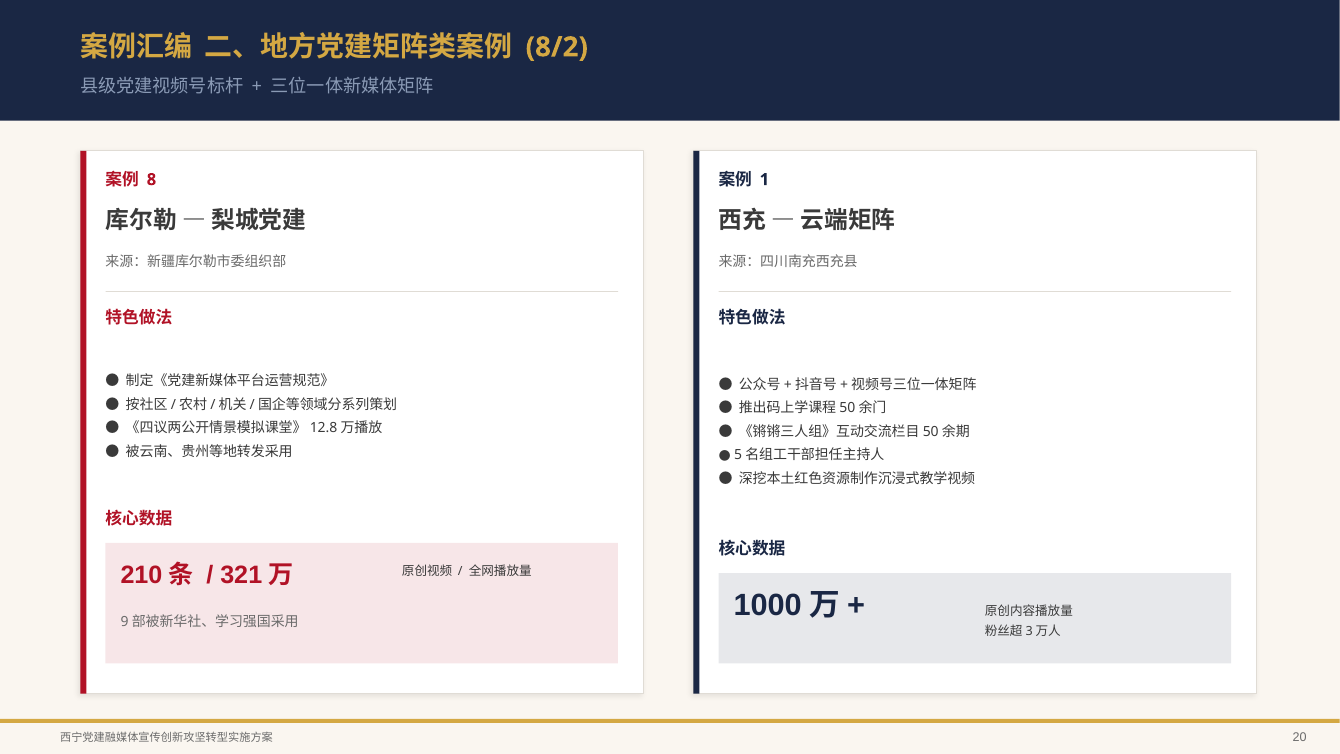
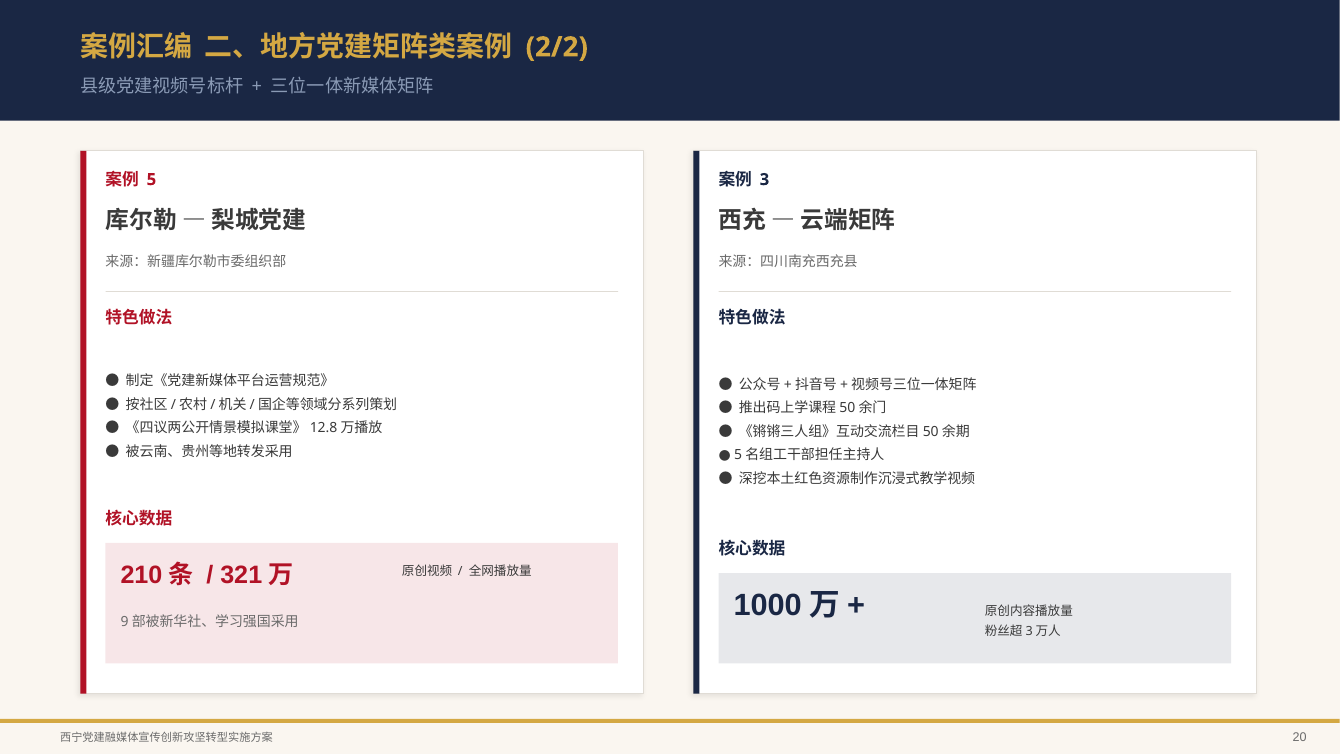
8/2: 8/2 -> 2/2
8: 8 -> 5
1: 1 -> 3
